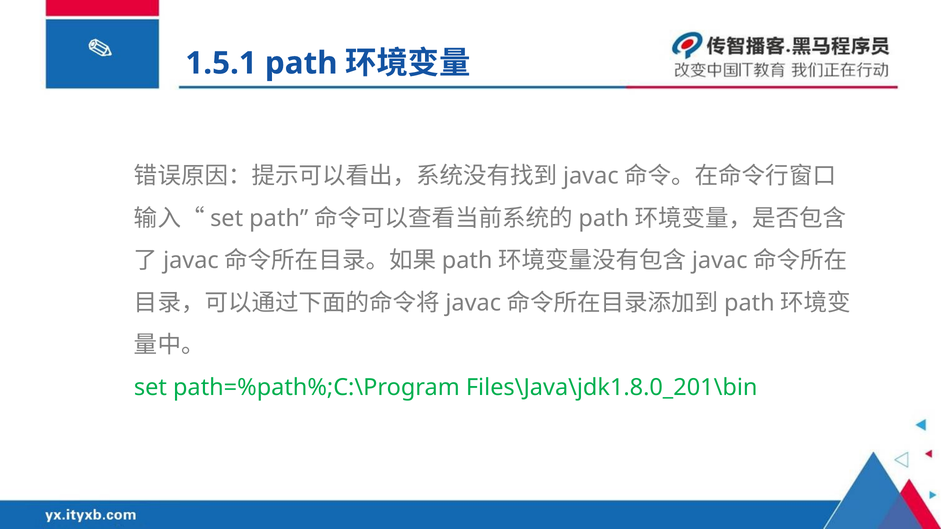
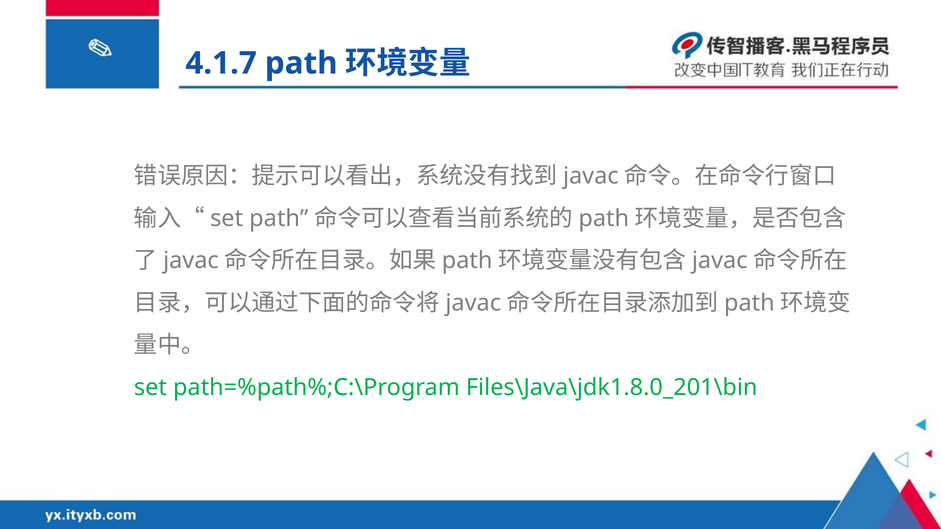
1.5.1: 1.5.1 -> 4.1.7
